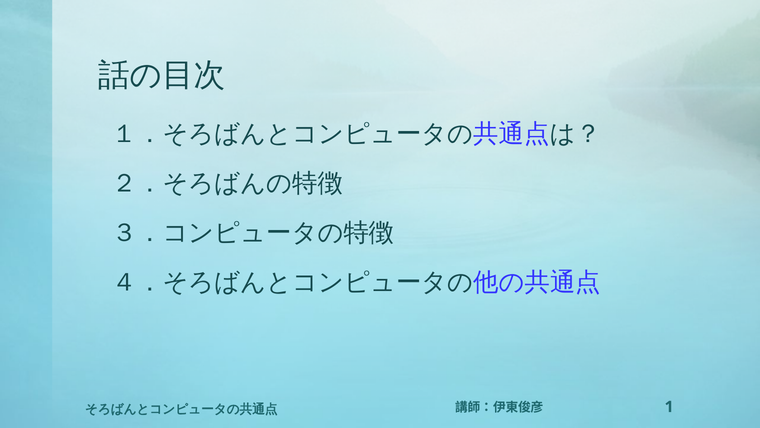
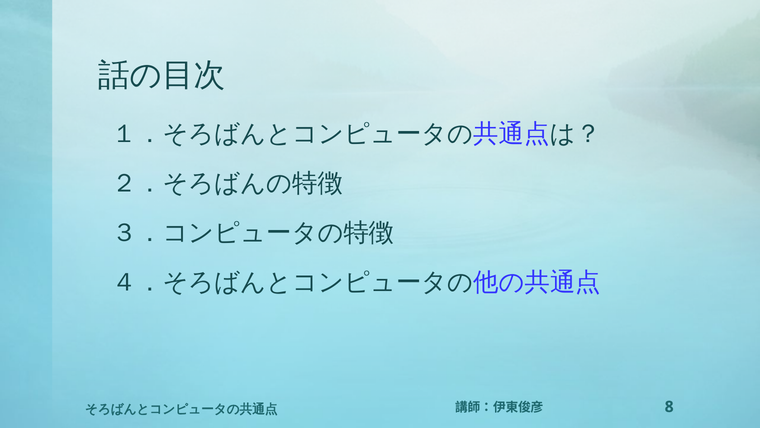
1: 1 -> 8
